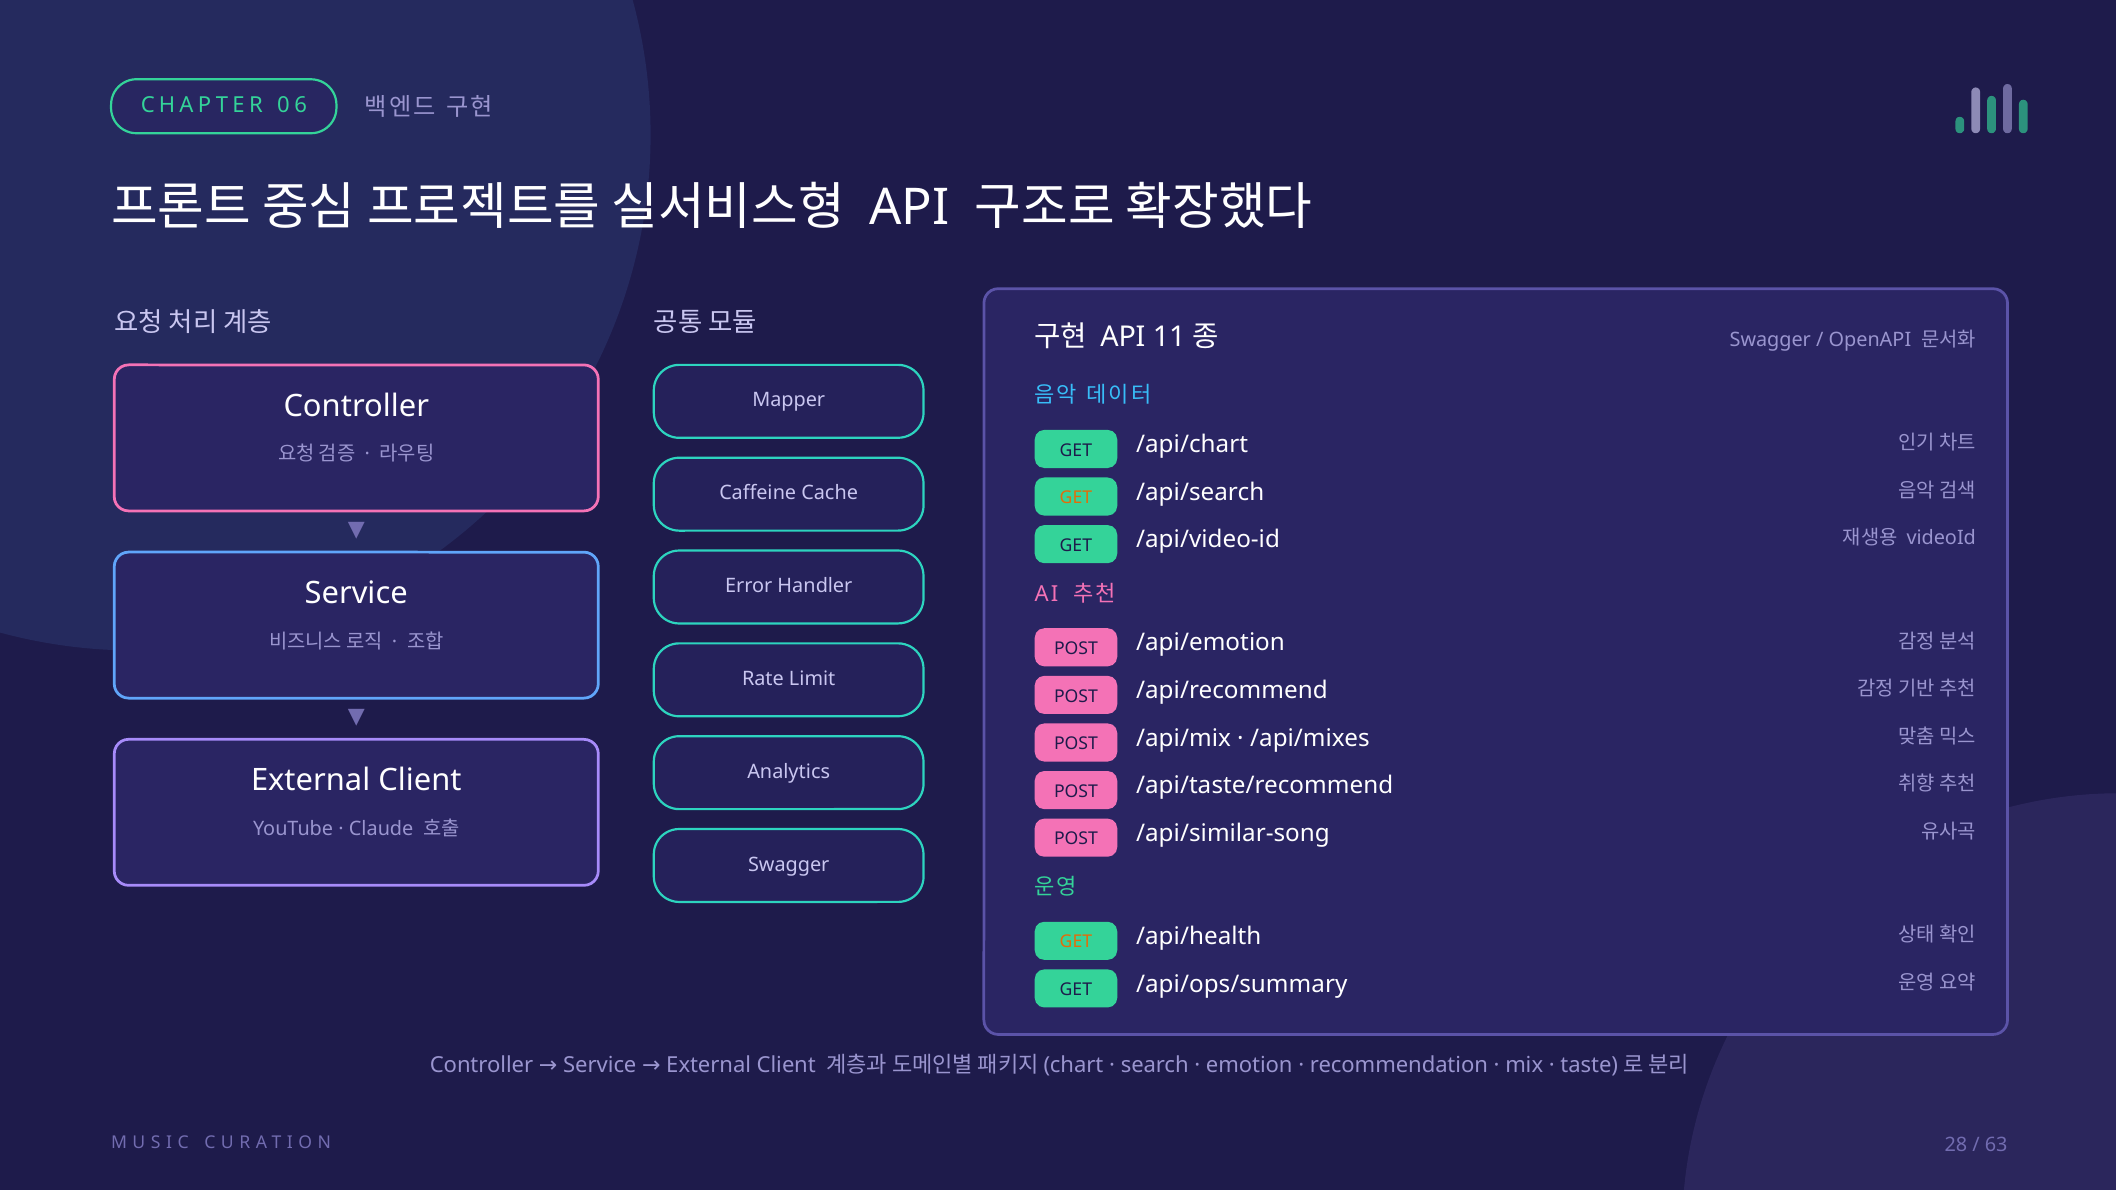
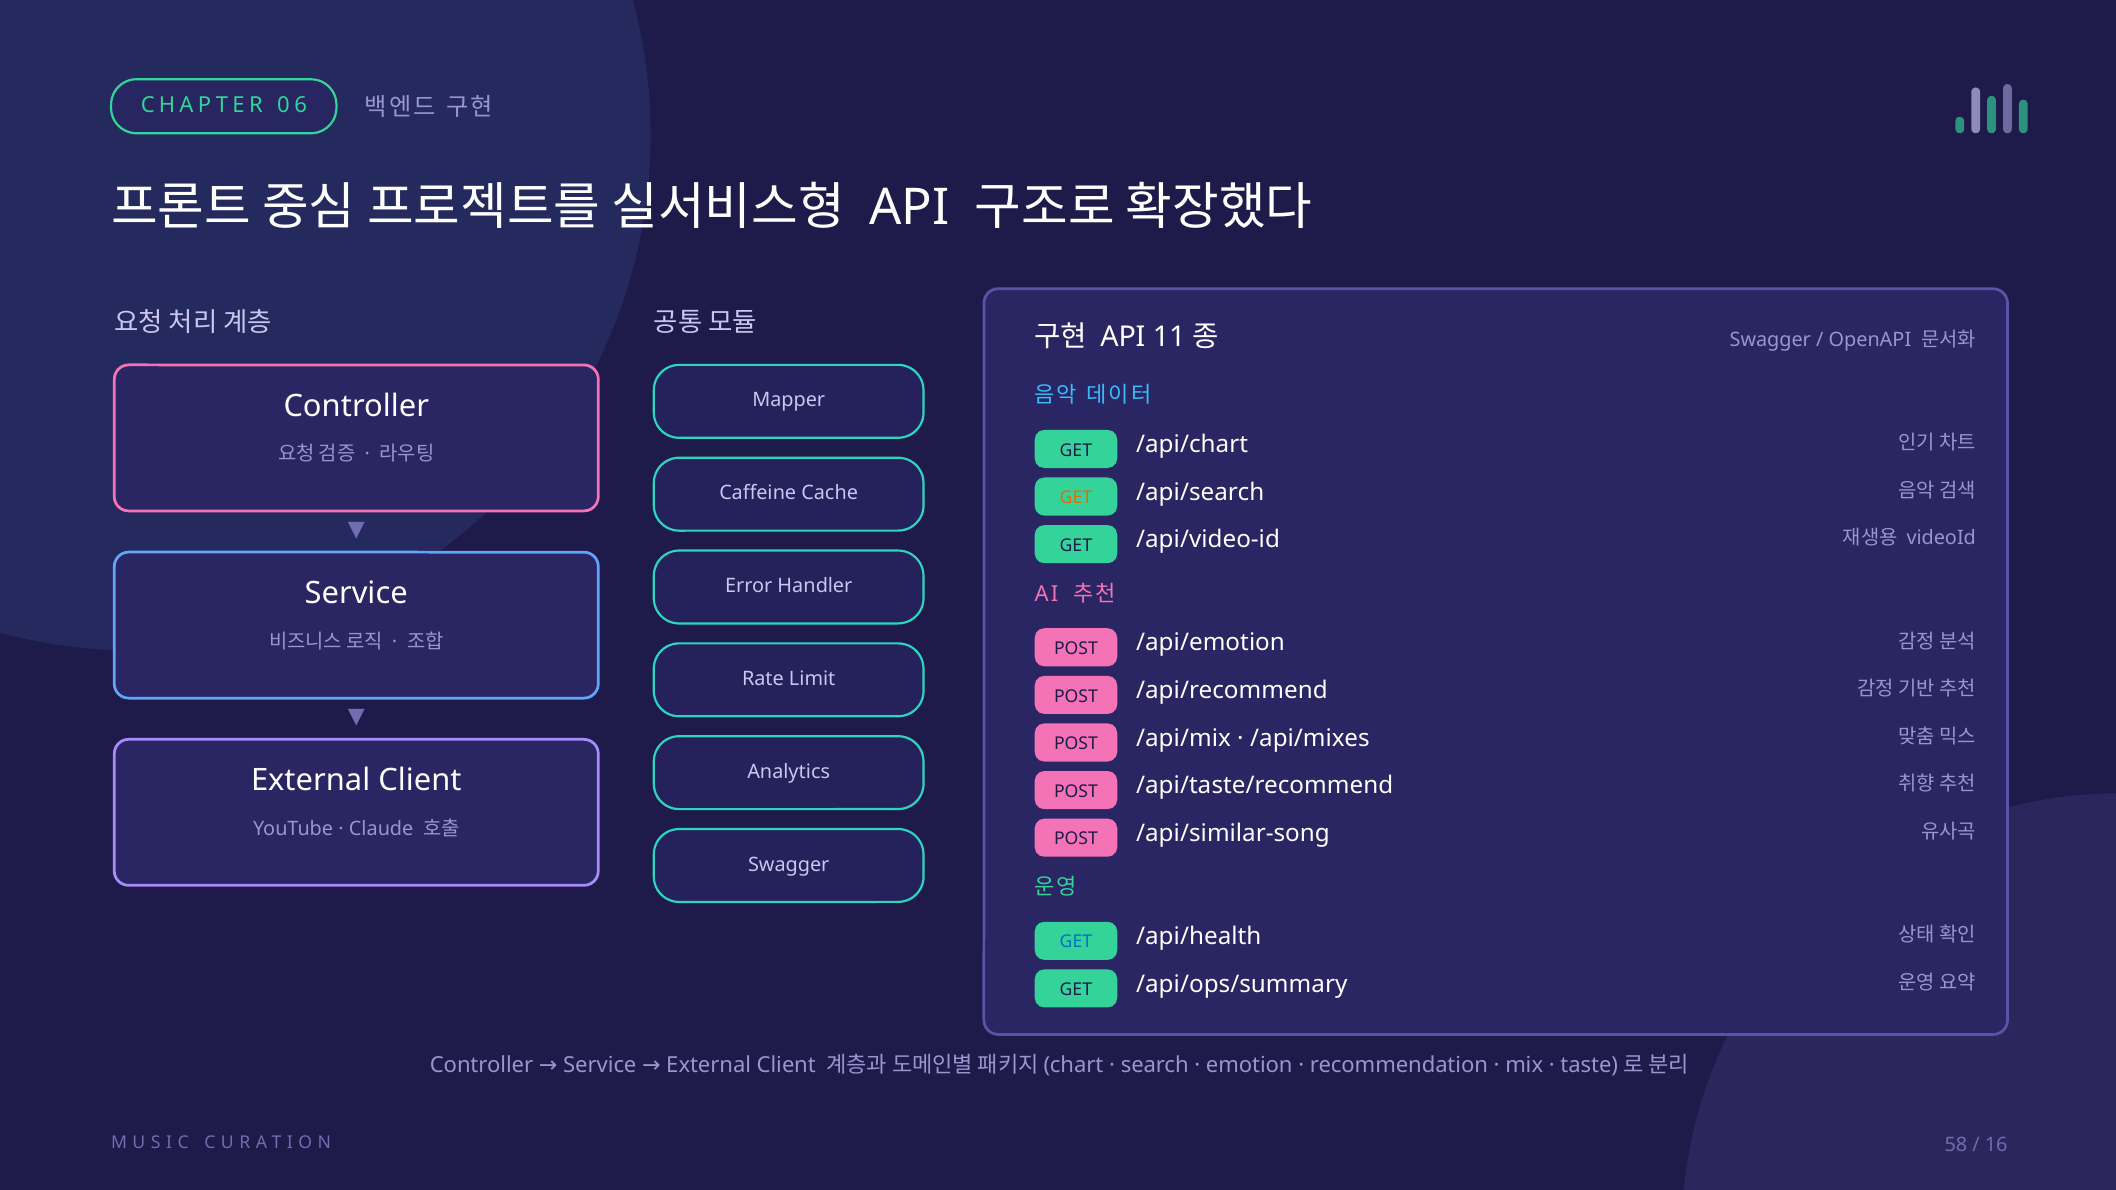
GET at (1076, 942) colour: orange -> blue
28: 28 -> 58
63: 63 -> 16
